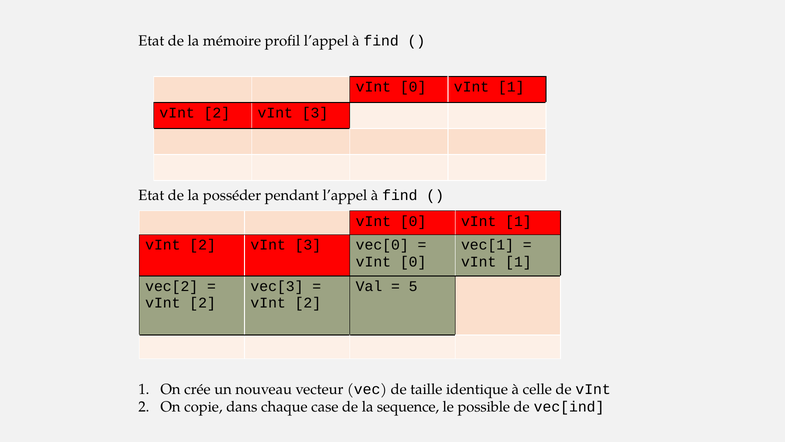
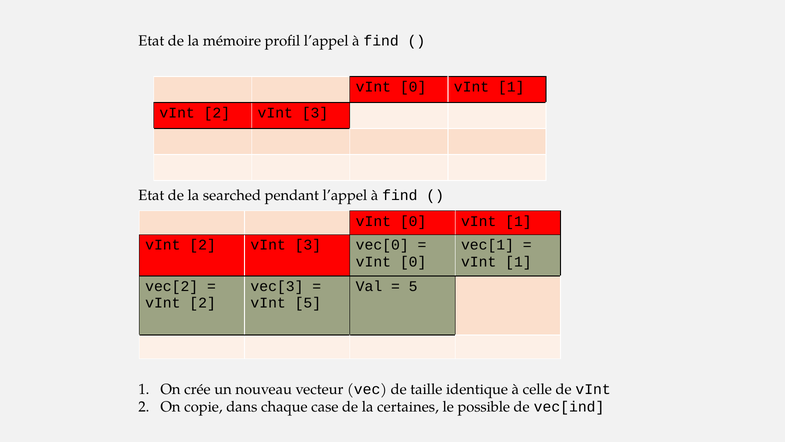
posséder: posséder -> searched
2 at (308, 303): 2 -> 5
sequence: sequence -> certaines
